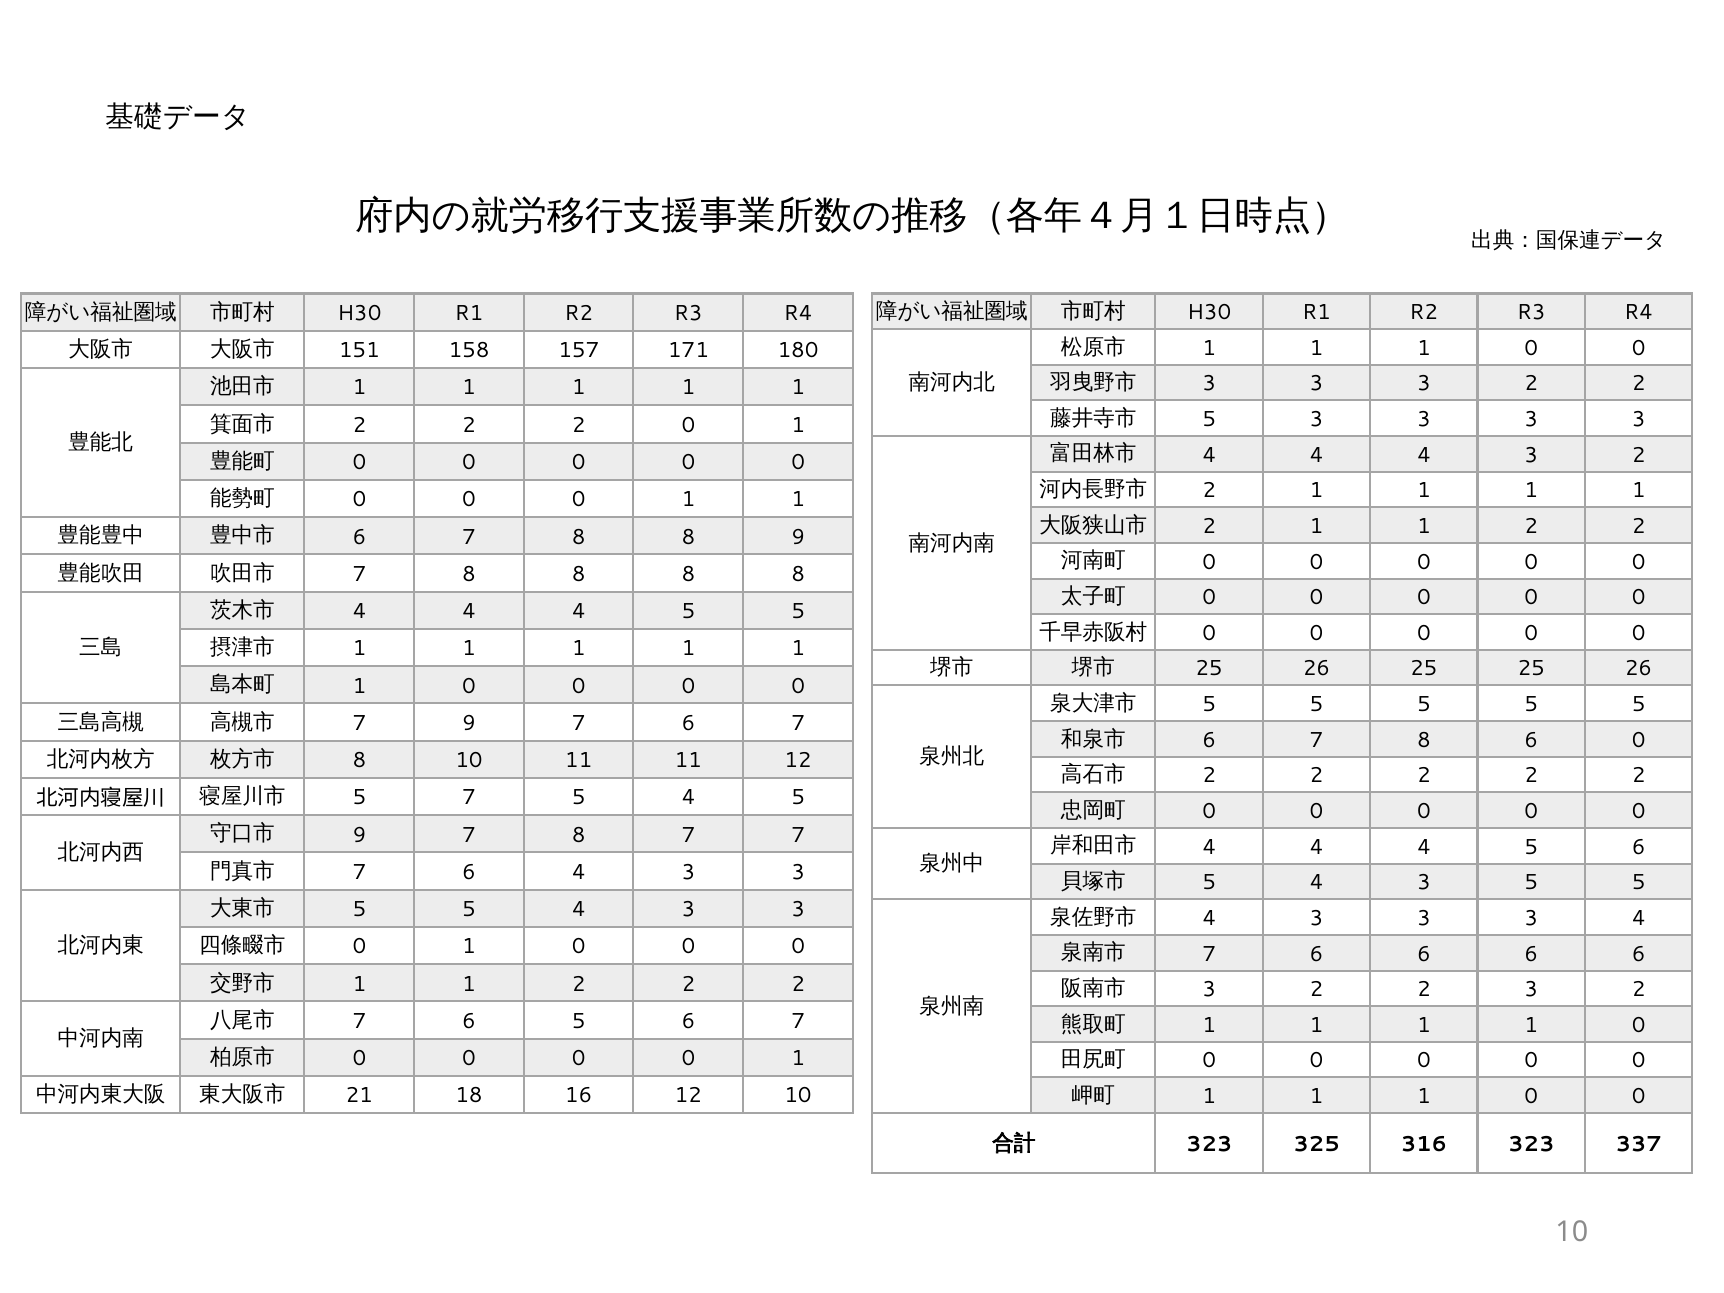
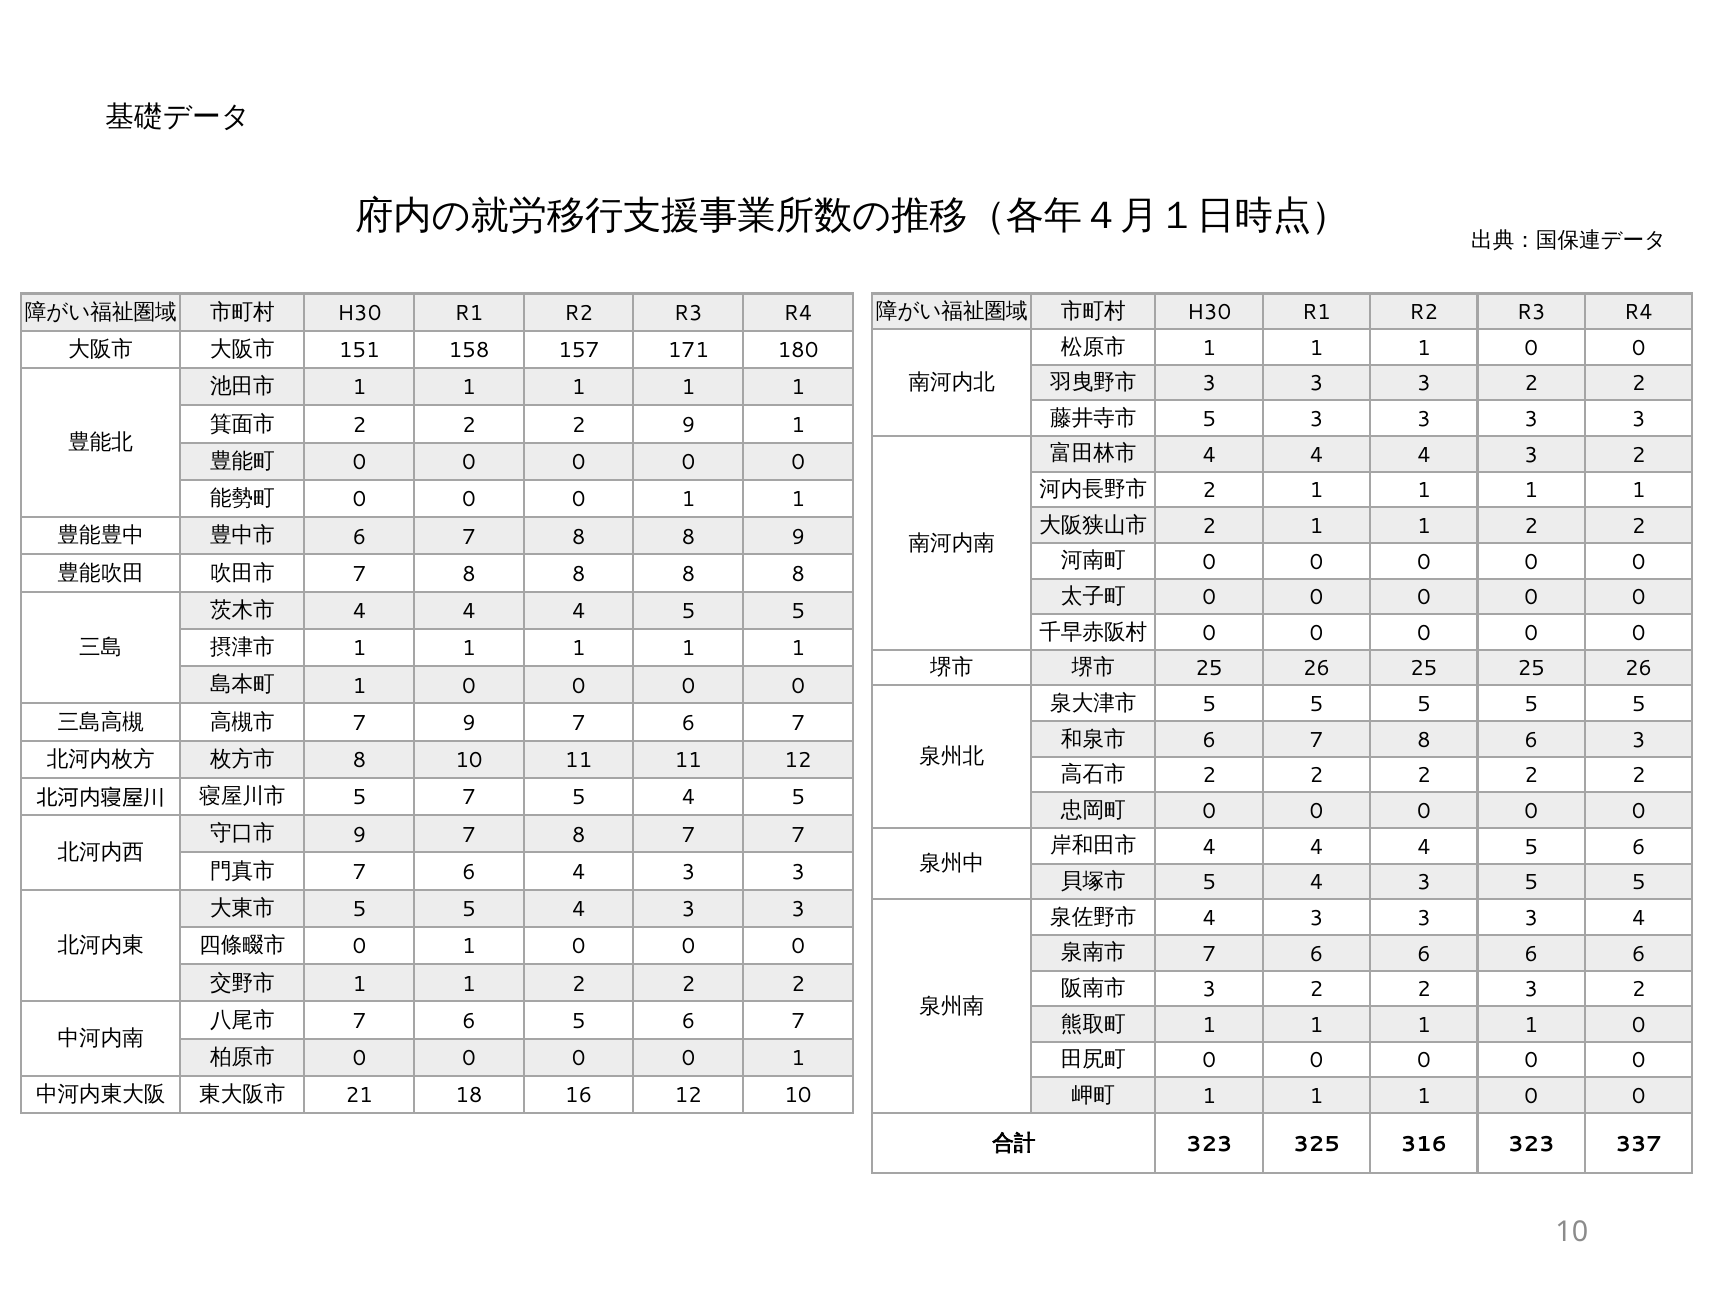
2 0: 0 -> 9
6 0: 0 -> 3
